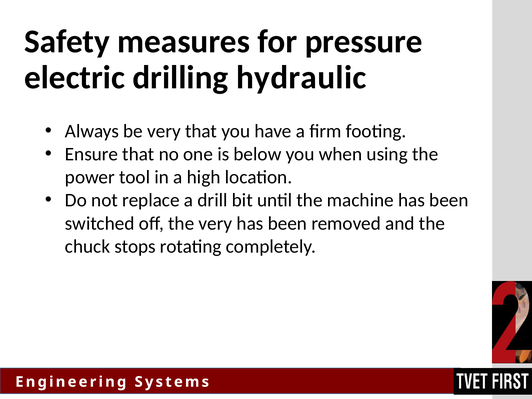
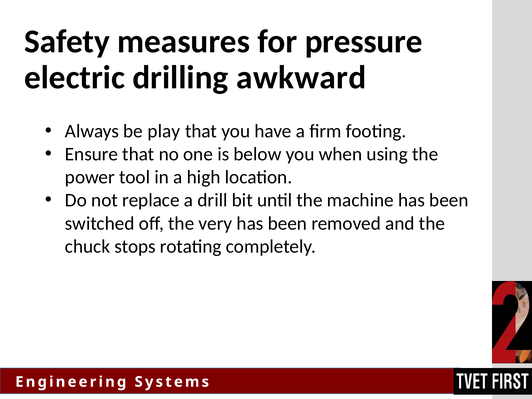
hydraulic: hydraulic -> awkward
be very: very -> play
